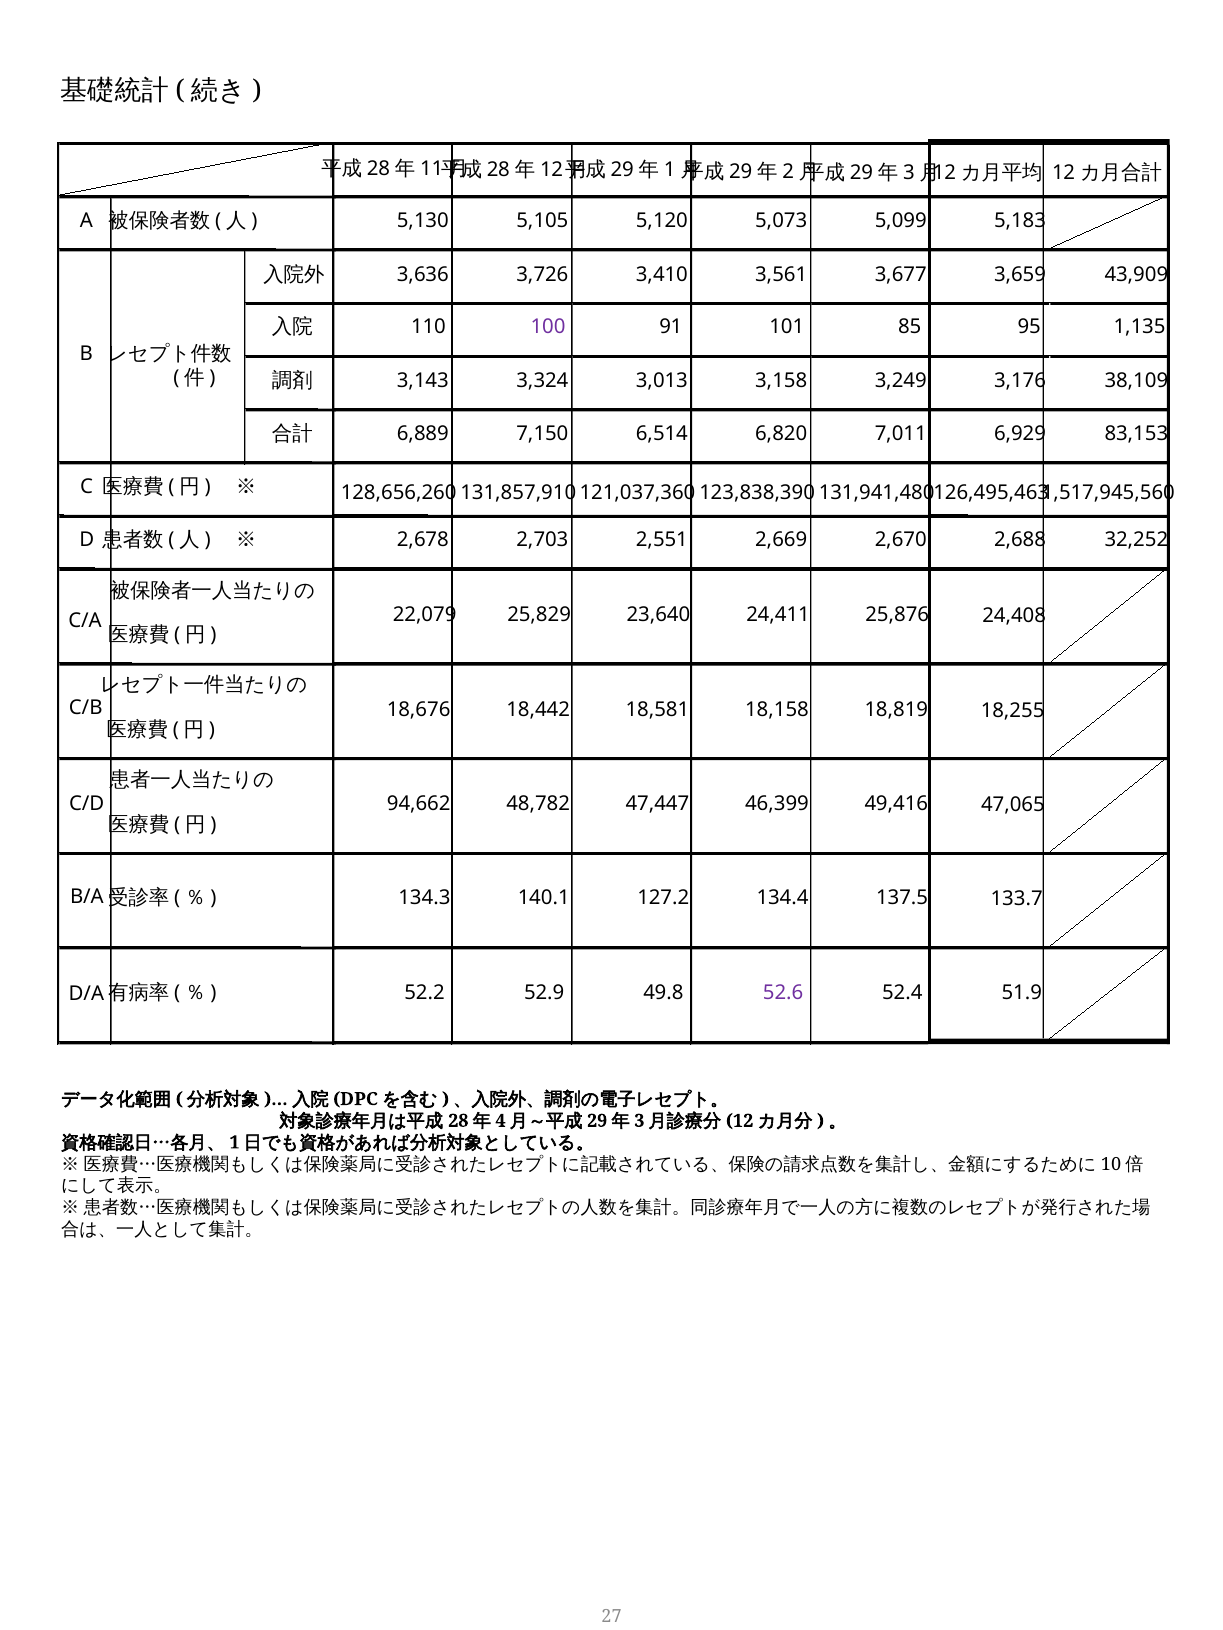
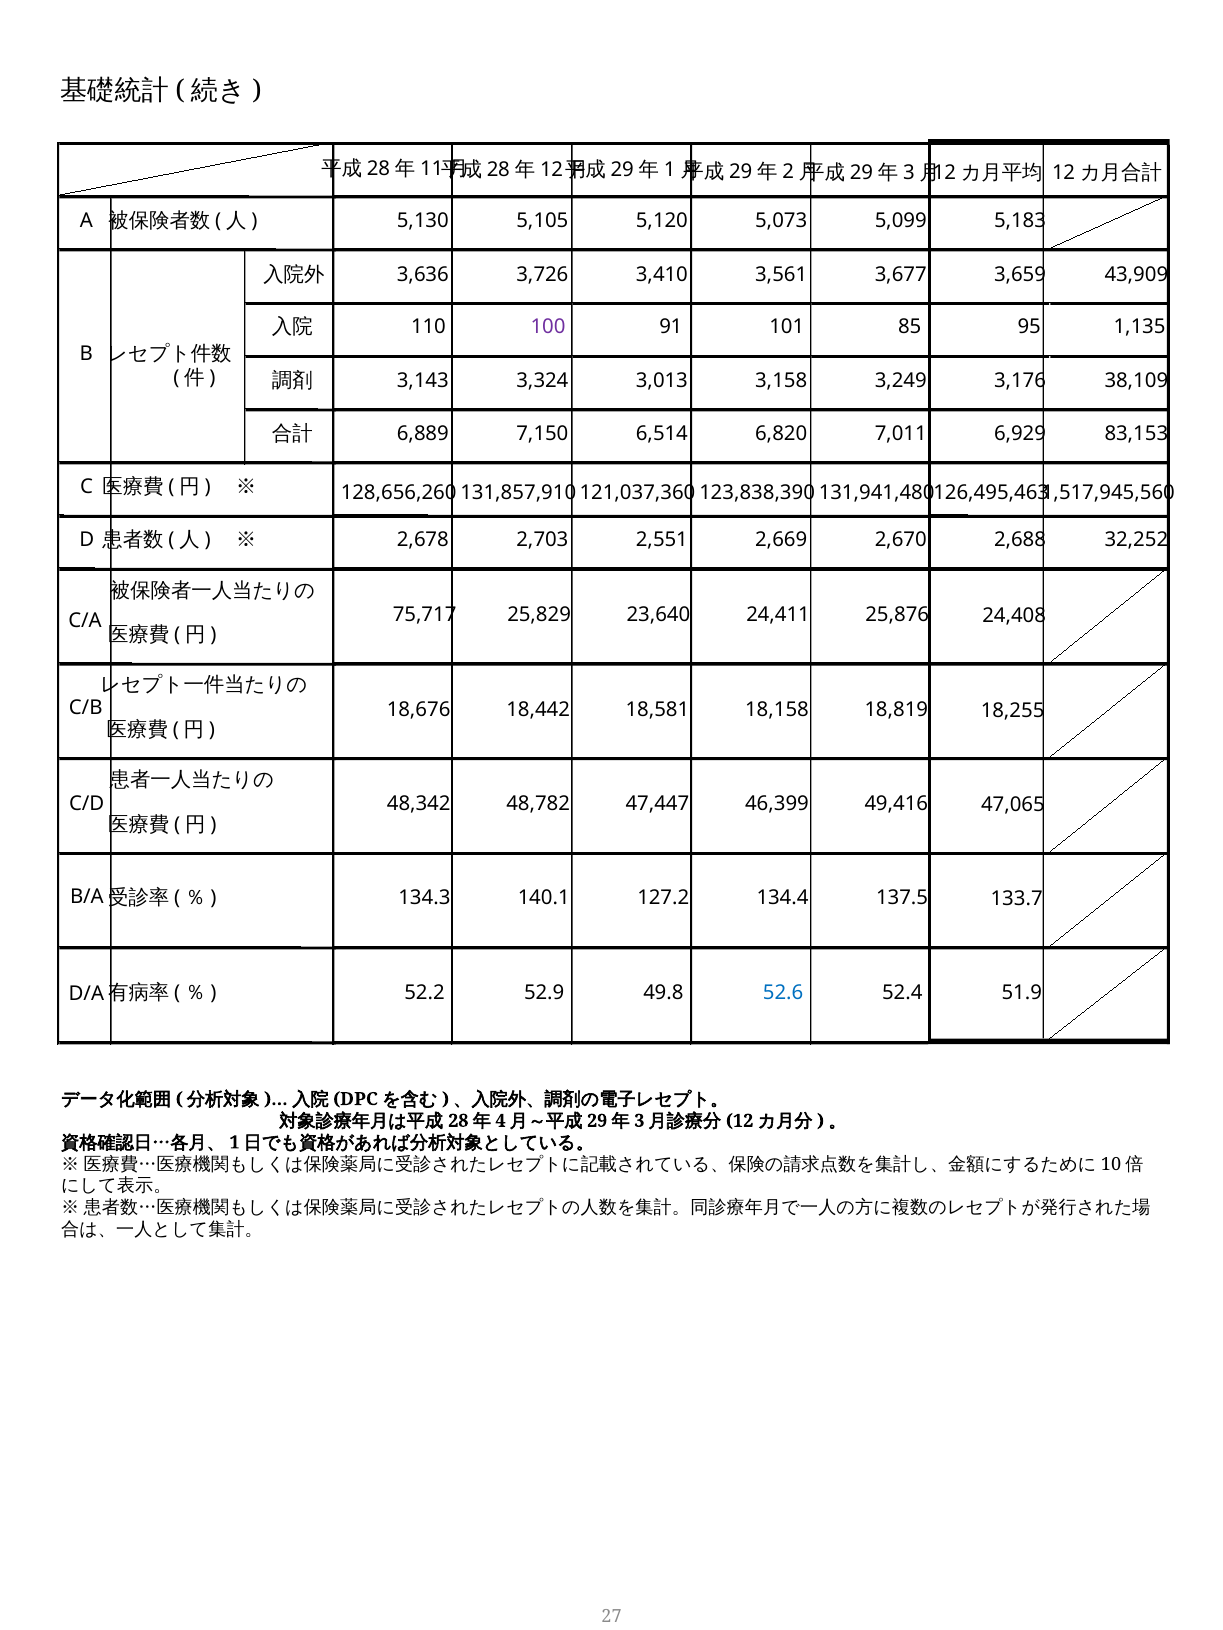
22,079: 22,079 -> 75,717
94,662: 94,662 -> 48,342
52.6 colour: purple -> blue
